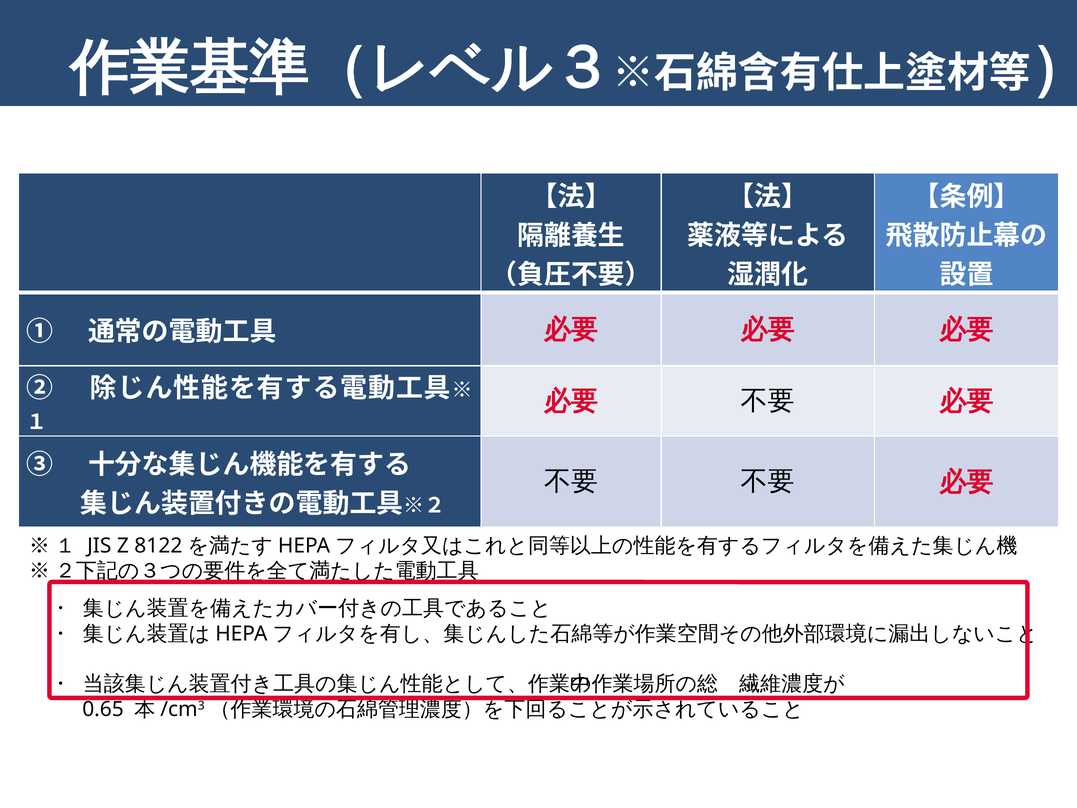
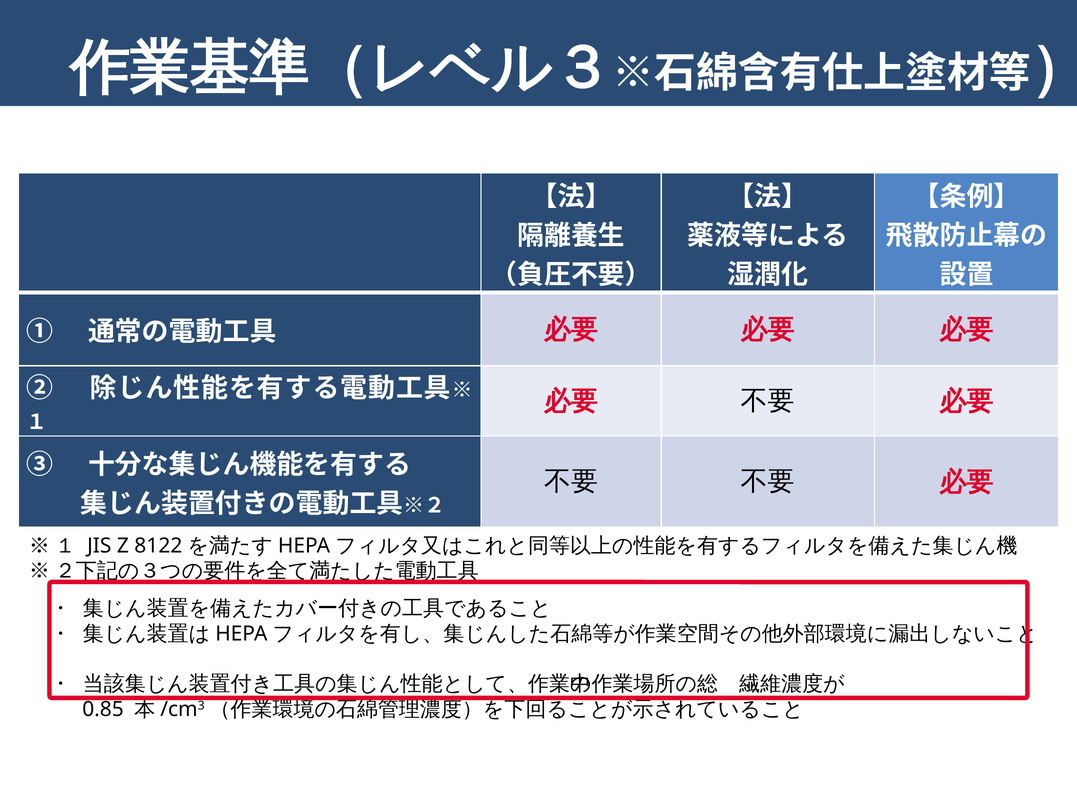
0.65: 0.65 -> 0.85
